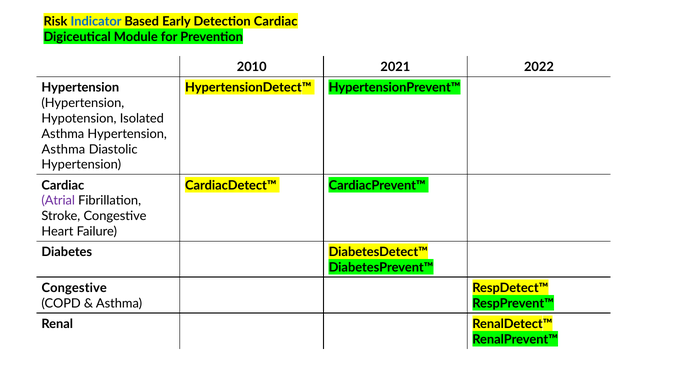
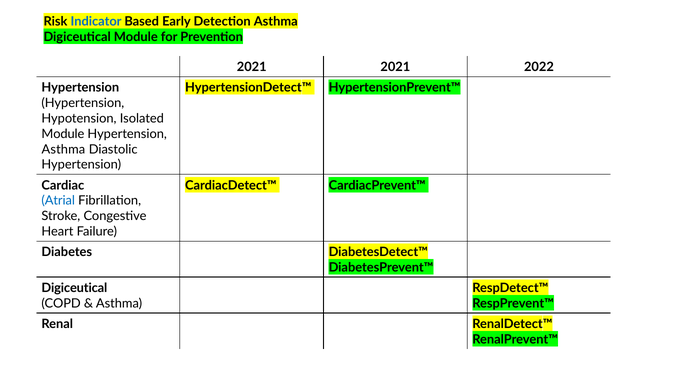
Detection Cardiac: Cardiac -> Asthma
2010 at (252, 67): 2010 -> 2021
Asthma at (63, 134): Asthma -> Module
Atrial colour: purple -> blue
Congestive at (74, 288): Congestive -> Digiceutical
